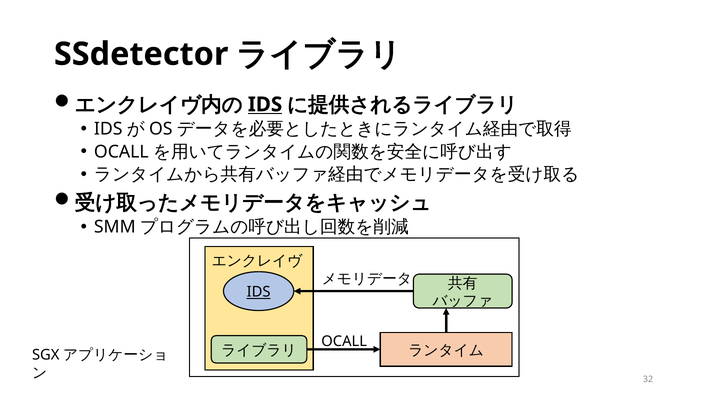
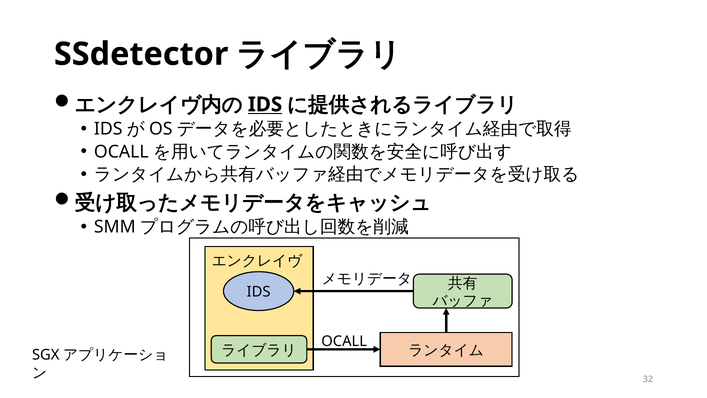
IDS at (259, 292) underline: present -> none
